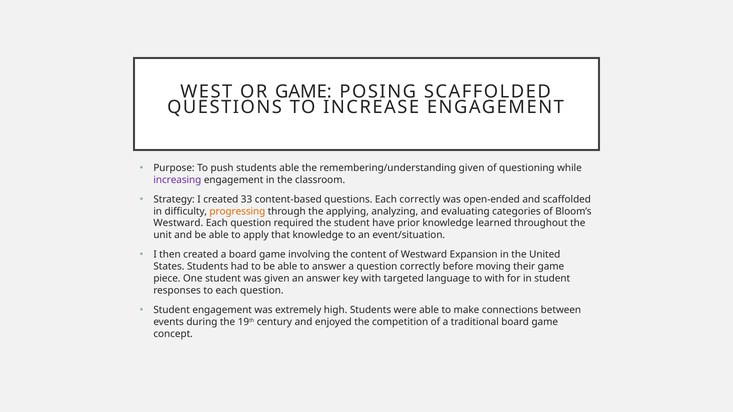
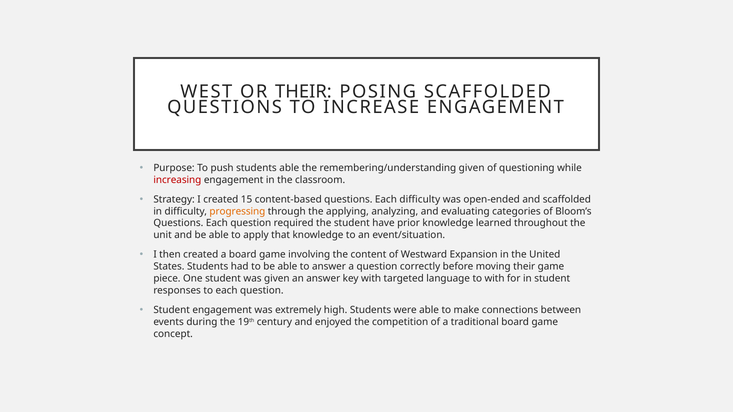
OR GAME: GAME -> THEIR
increasing colour: purple -> red
33: 33 -> 15
Each correctly: correctly -> difficulty
Westward at (178, 223): Westward -> Questions
